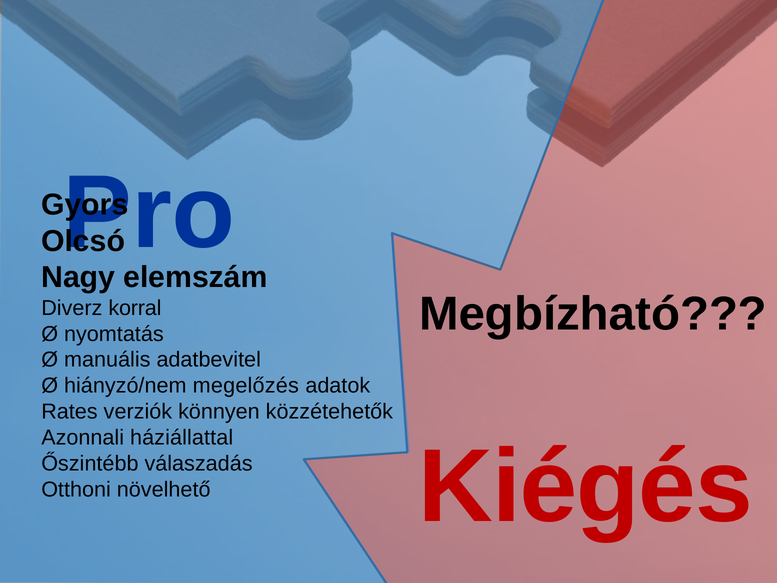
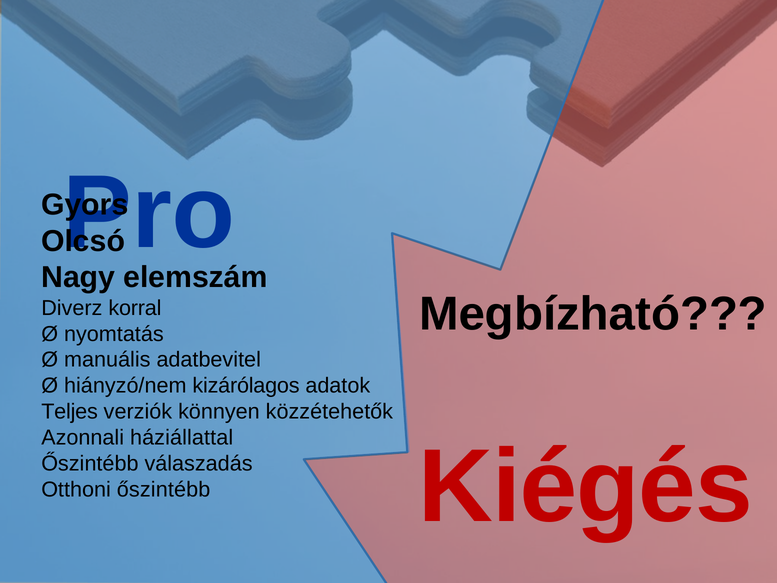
megelőzés: megelőzés -> kizárólagos
Rates: Rates -> Teljes
Otthoni növelhető: növelhető -> őszintébb
